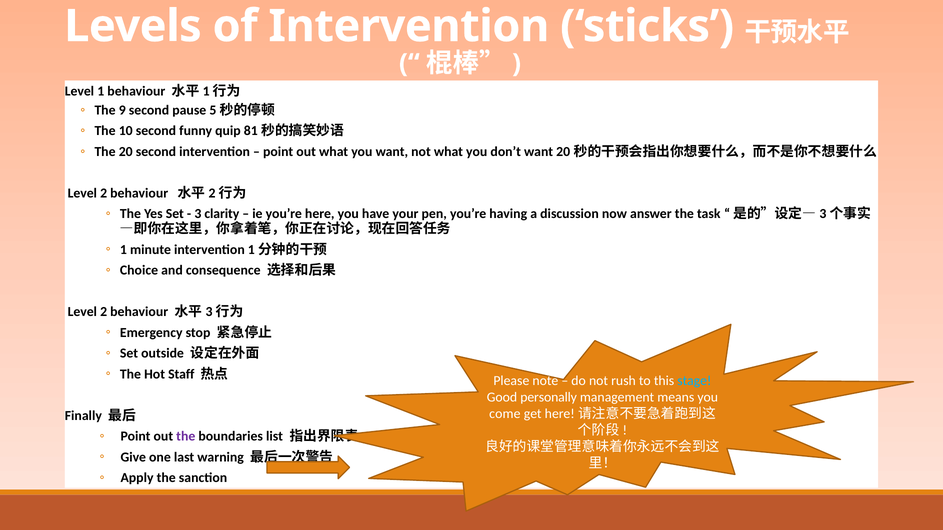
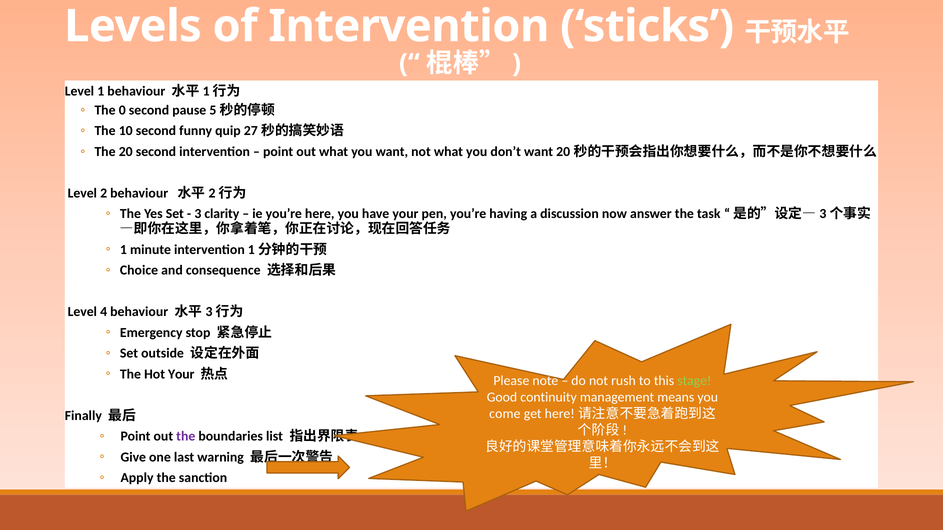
9: 9 -> 0
81: 81 -> 27
2 at (104, 312): 2 -> 4
Hot Staff: Staff -> Your
stage colour: light blue -> light green
personally: personally -> continuity
